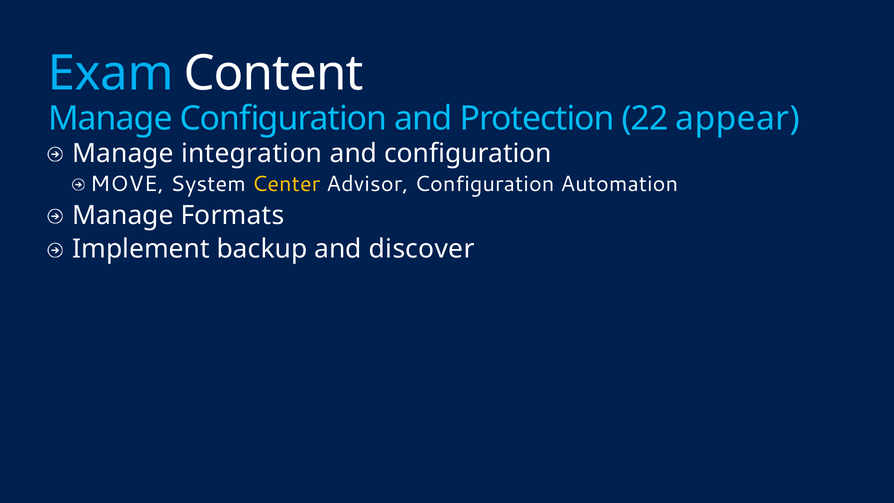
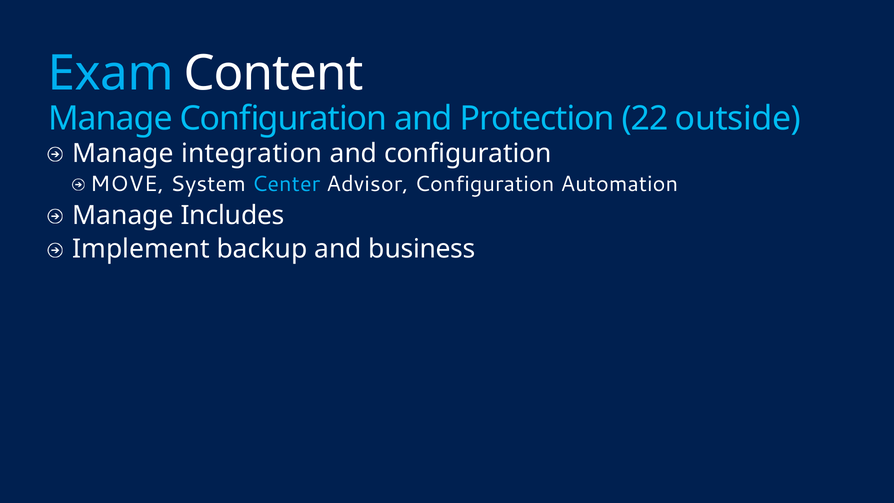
appear: appear -> outside
Center colour: yellow -> light blue
Formats: Formats -> Includes
discover: discover -> business
